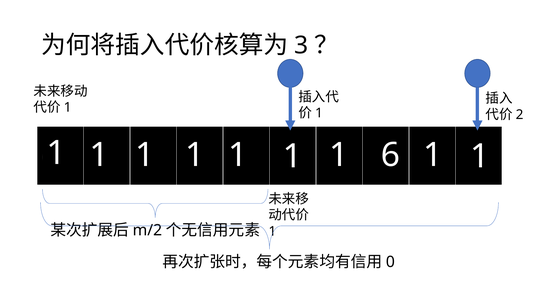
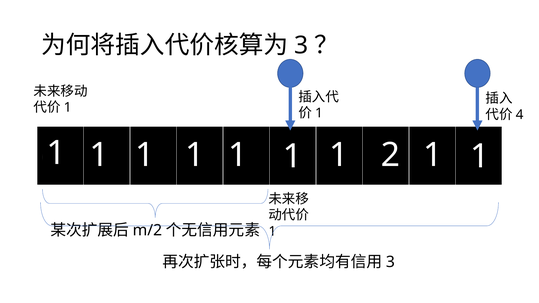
2: 2 -> 4
6: 6 -> 2
0 at (390, 262): 0 -> 3
